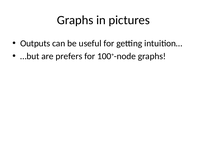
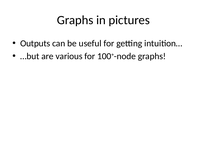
prefers: prefers -> various
